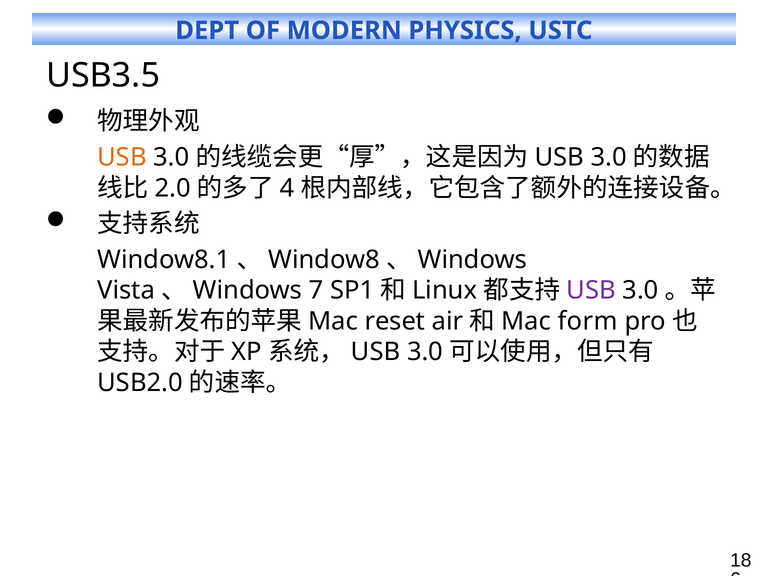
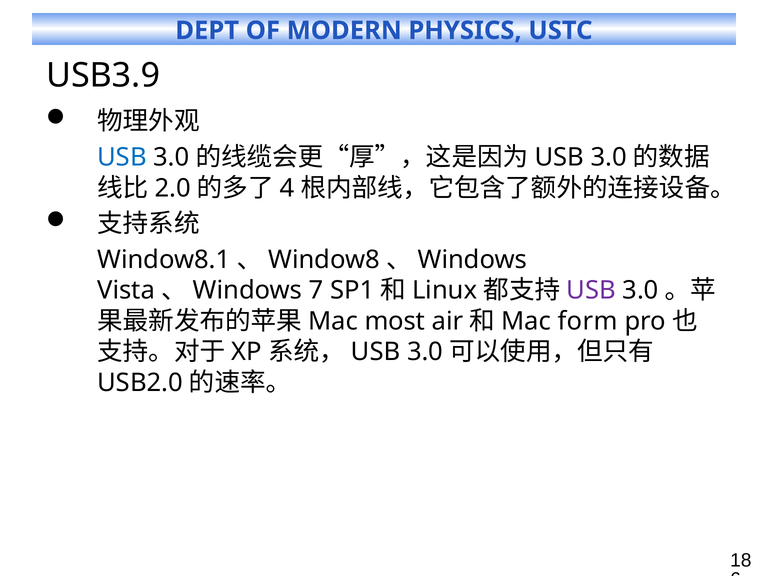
USB3.5: USB3.5 -> USB3.9
USB at (122, 157) colour: orange -> blue
reset: reset -> most
